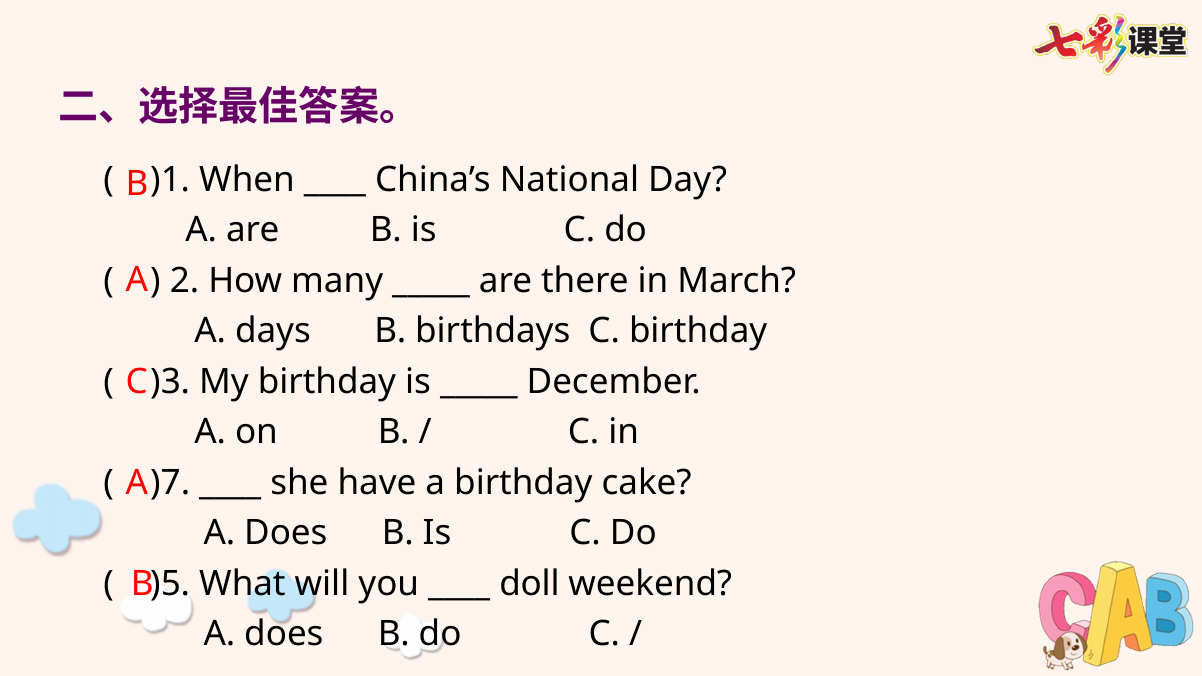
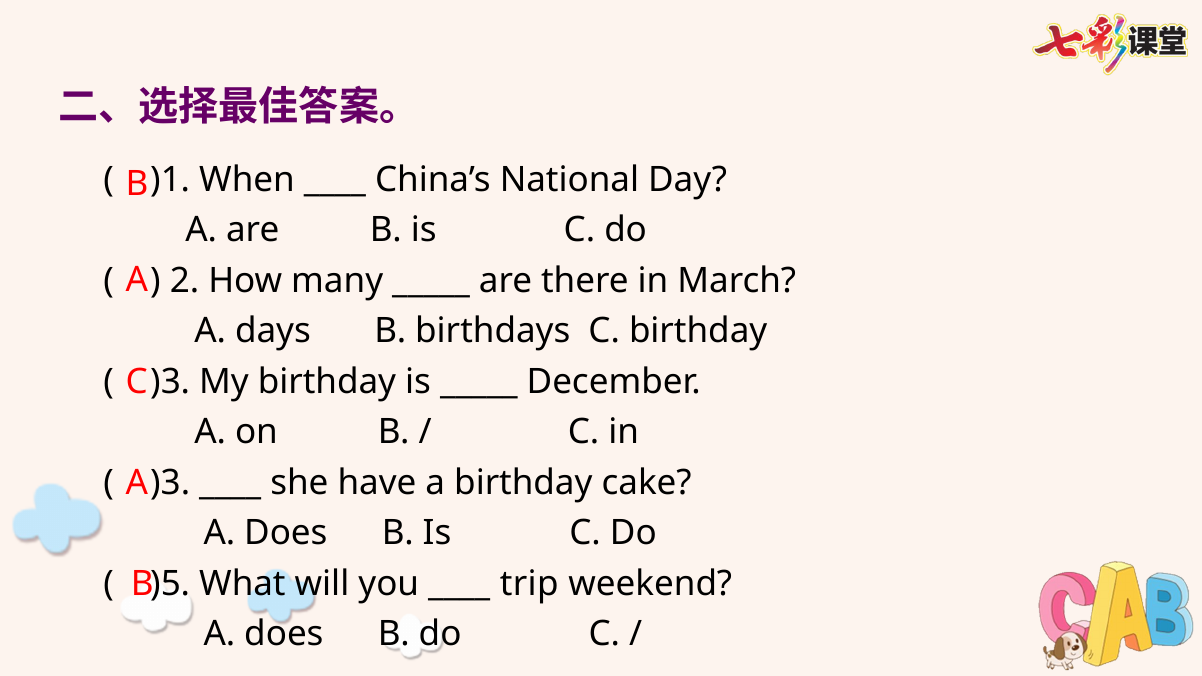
)7 at (170, 483): )7 -> )3
doll: doll -> trip
